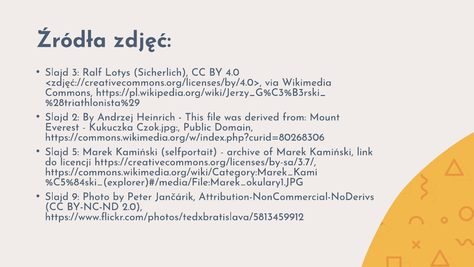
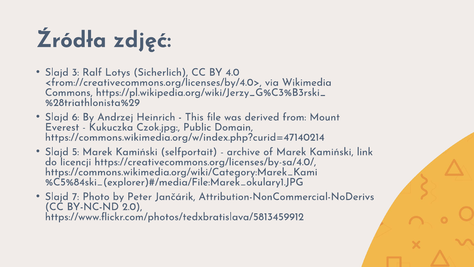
<zdjęć://creativecommons.org/licenses/by/4.0>: <zdjęć://creativecommons.org/licenses/by/4.0> -> <from://creativecommons.org/licenses/by/4.0>
2: 2 -> 6
https://commons.wikimedia.org/w/index.php?curid=80268306: https://commons.wikimedia.org/w/index.php?curid=80268306 -> https://commons.wikimedia.org/w/index.php?curid=47140214
https://creativecommons.org/licenses/by-sa/3.7/: https://creativecommons.org/licenses/by-sa/3.7/ -> https://creativecommons.org/licenses/by-sa/4.0/
9: 9 -> 7
